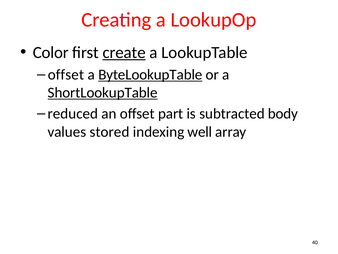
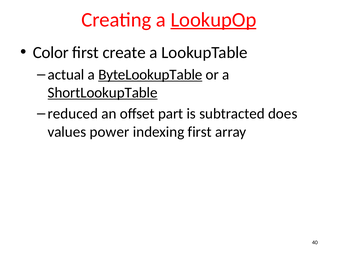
LookupOp underline: none -> present
create underline: present -> none
offset at (66, 74): offset -> actual
body: body -> does
stored: stored -> power
indexing well: well -> first
